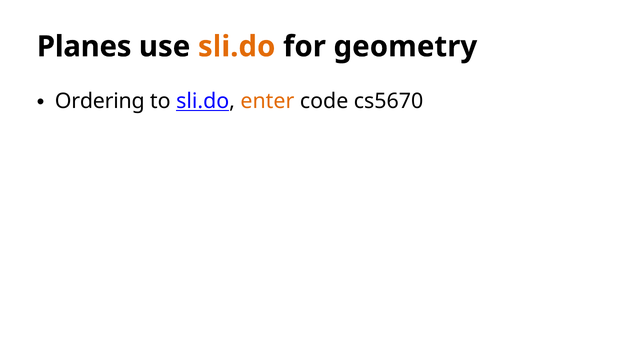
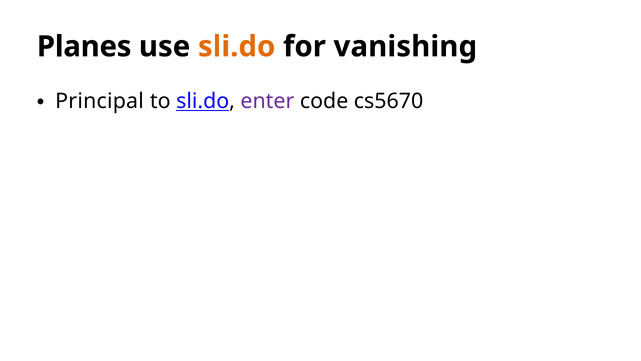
geometry: geometry -> vanishing
Ordering: Ordering -> Principal
enter colour: orange -> purple
